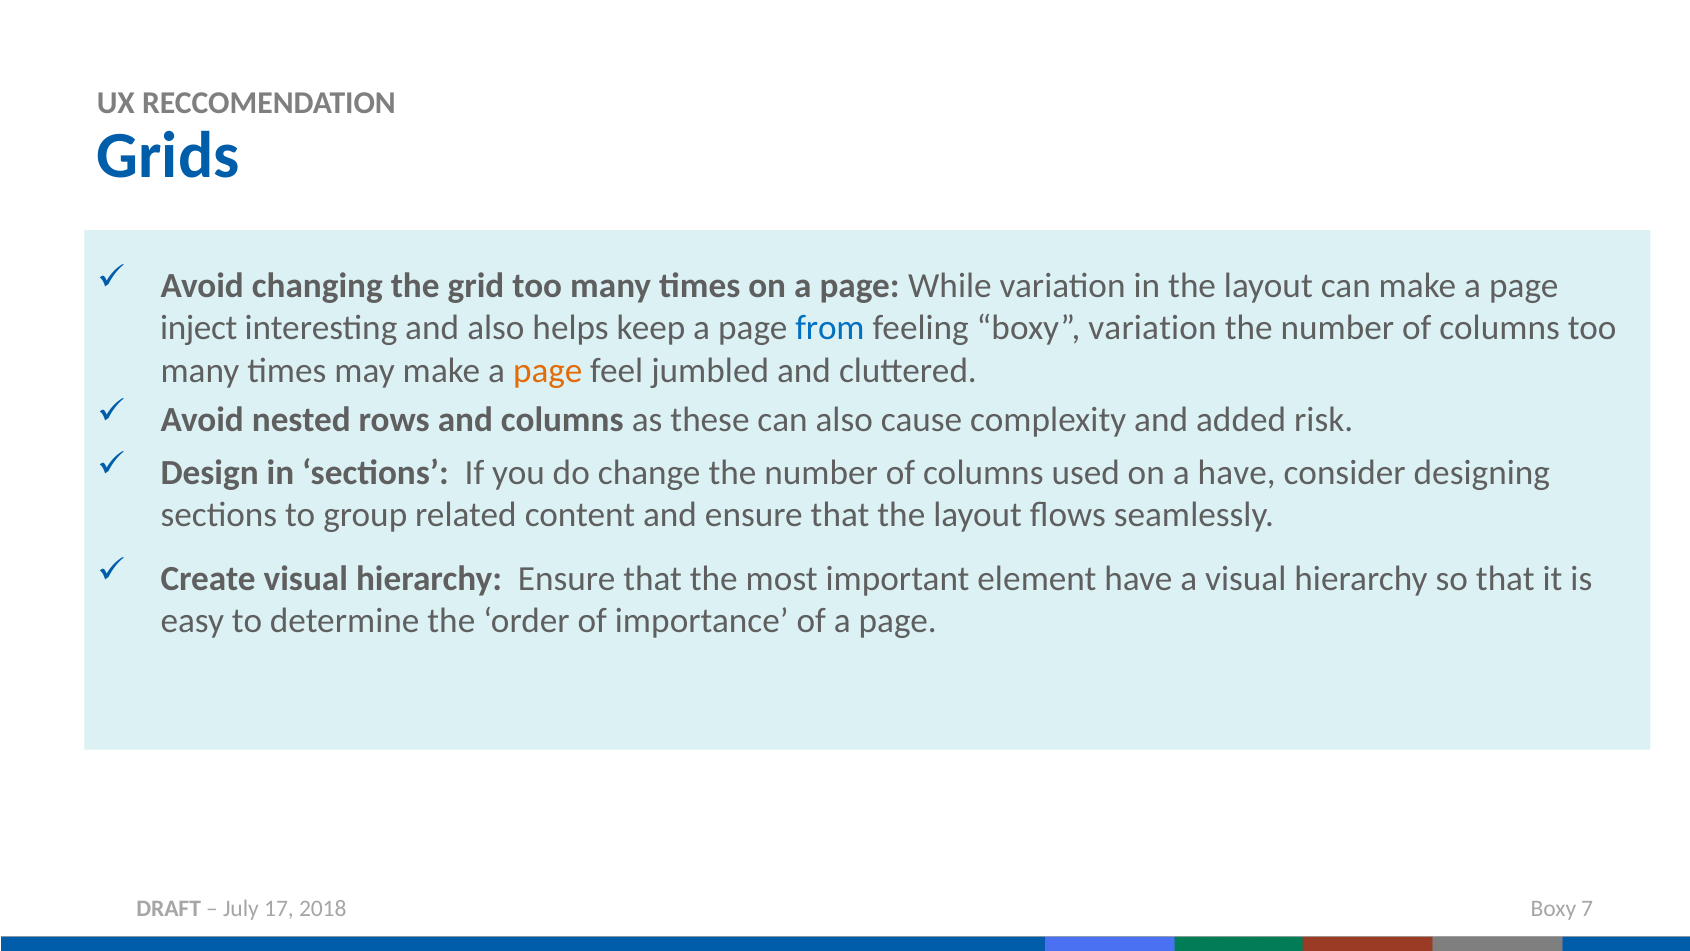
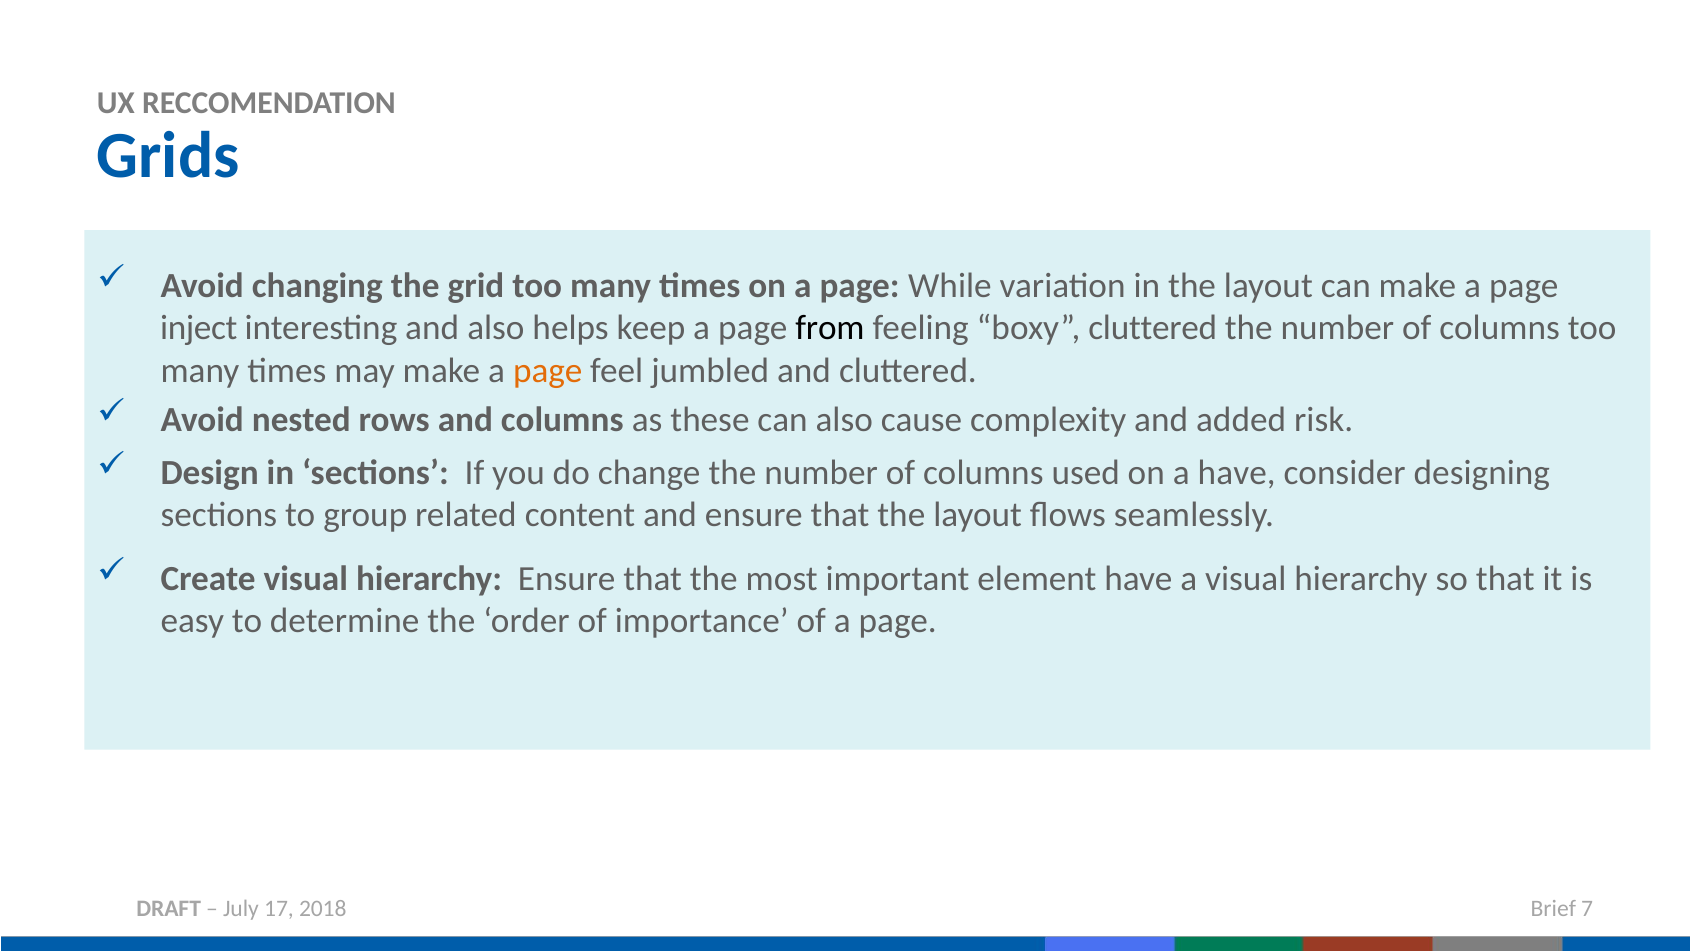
from colour: blue -> black
boxy variation: variation -> cluttered
Boxy at (1553, 908): Boxy -> Brief
